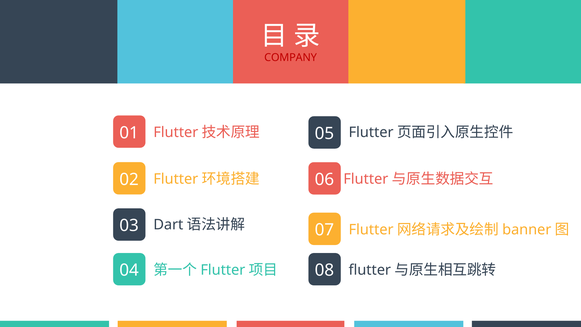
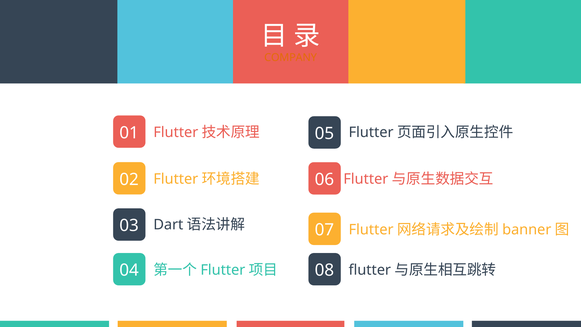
COMPANY colour: red -> orange
